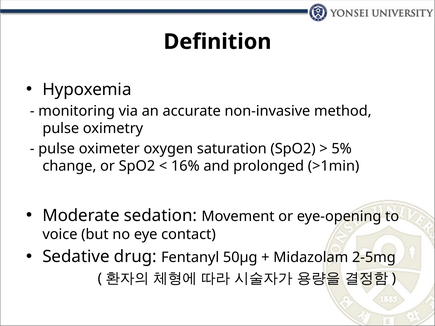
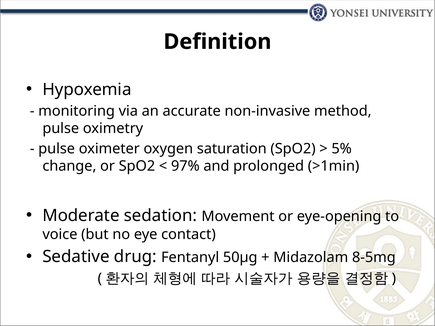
16%: 16% -> 97%
2-5mg: 2-5mg -> 8-5mg
